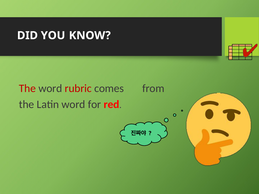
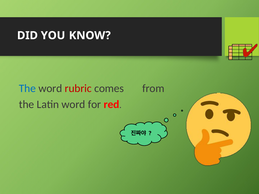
The at (27, 88) colour: red -> blue
